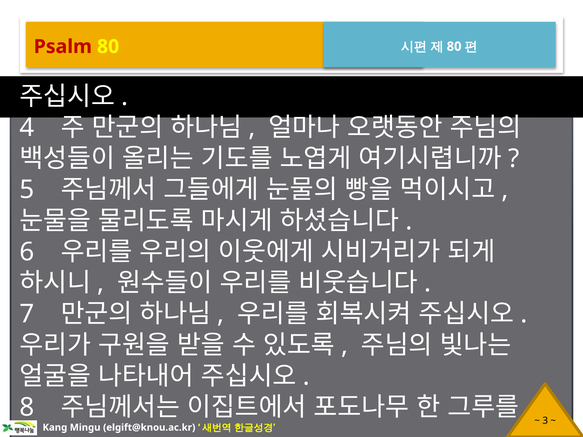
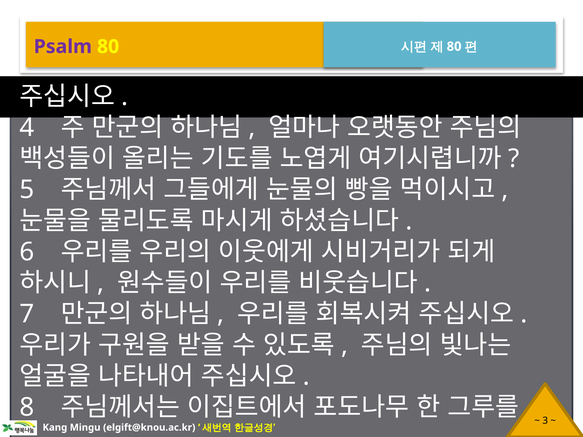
Psalm colour: red -> purple
